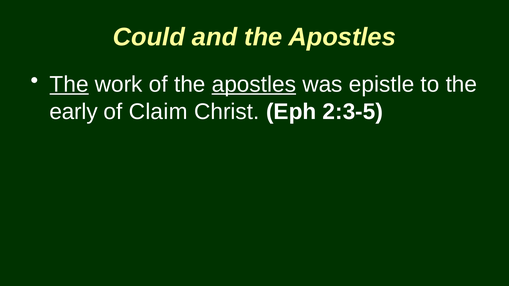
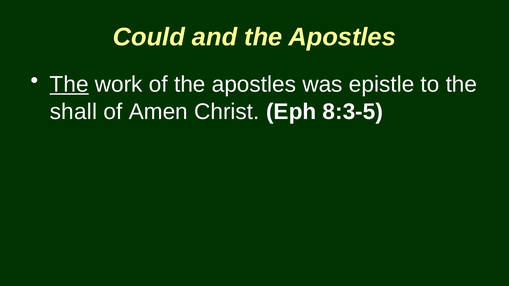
apostles at (254, 85) underline: present -> none
early: early -> shall
Claim: Claim -> Amen
2:3-5: 2:3-5 -> 8:3-5
